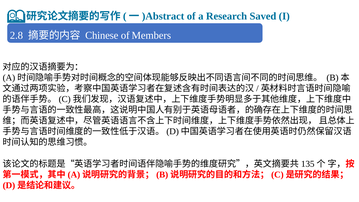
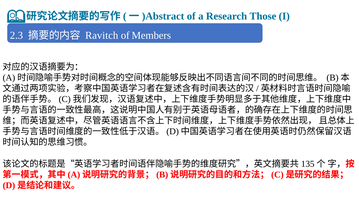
Saved: Saved -> Those
2.8: 2.8 -> 2.3
Chinese: Chinese -> Ravitch
